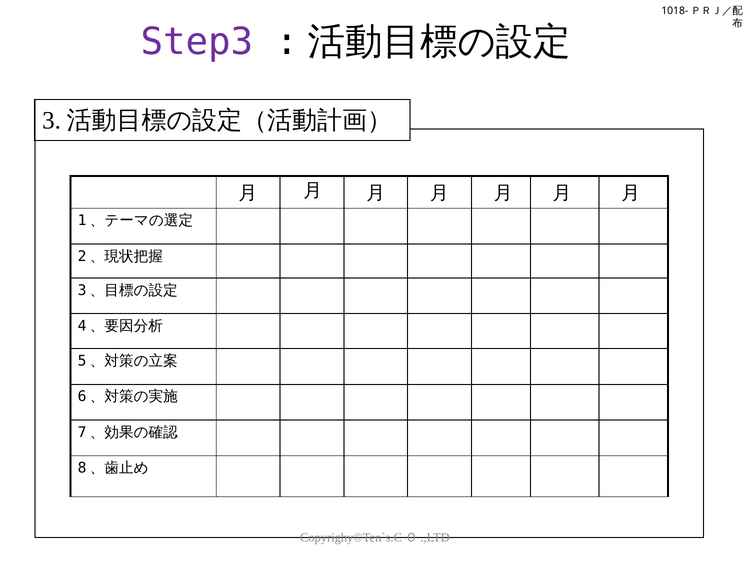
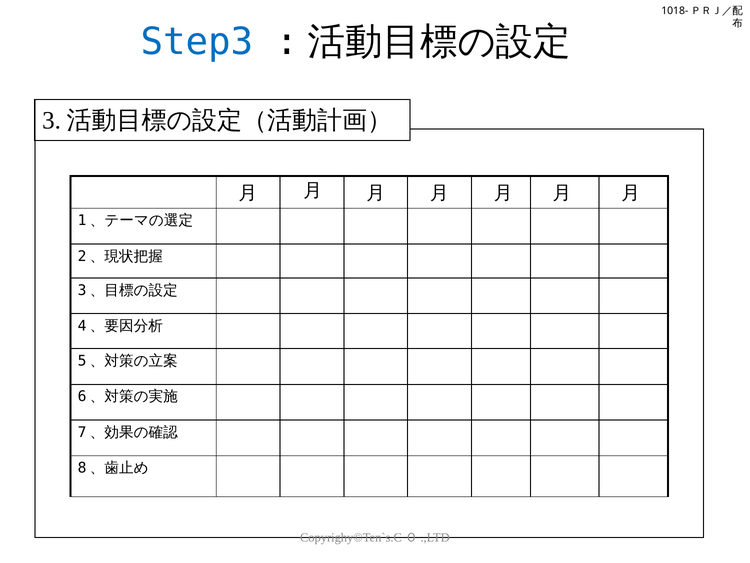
Step3 colour: purple -> blue
